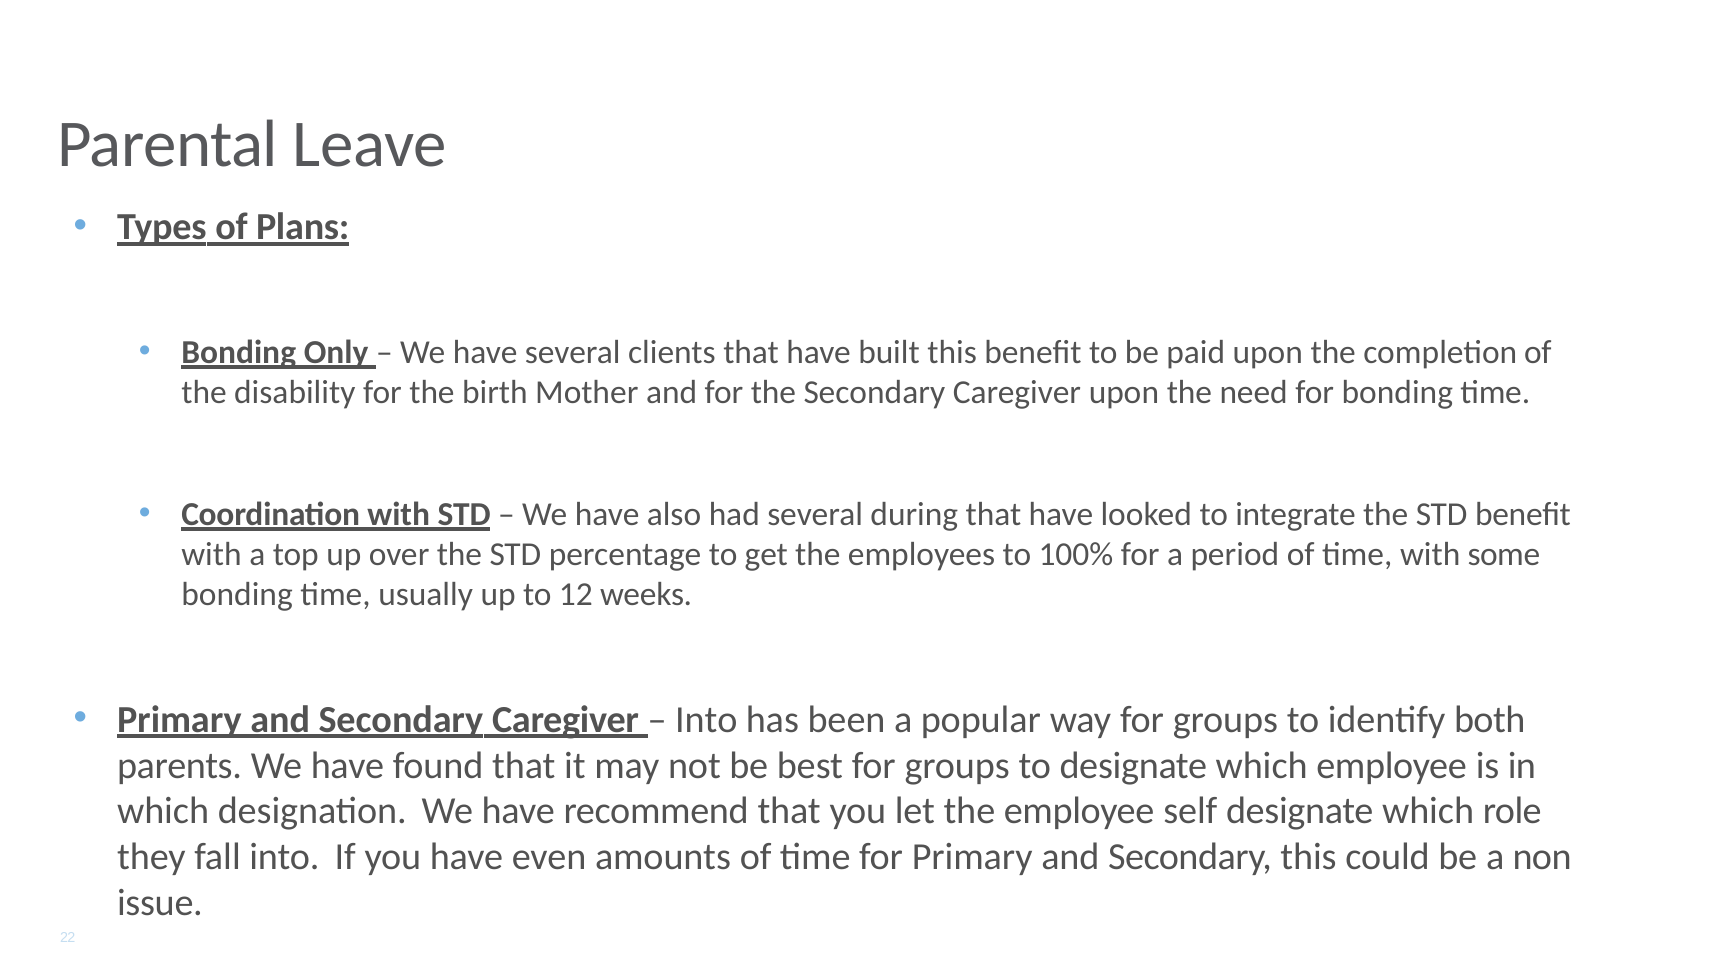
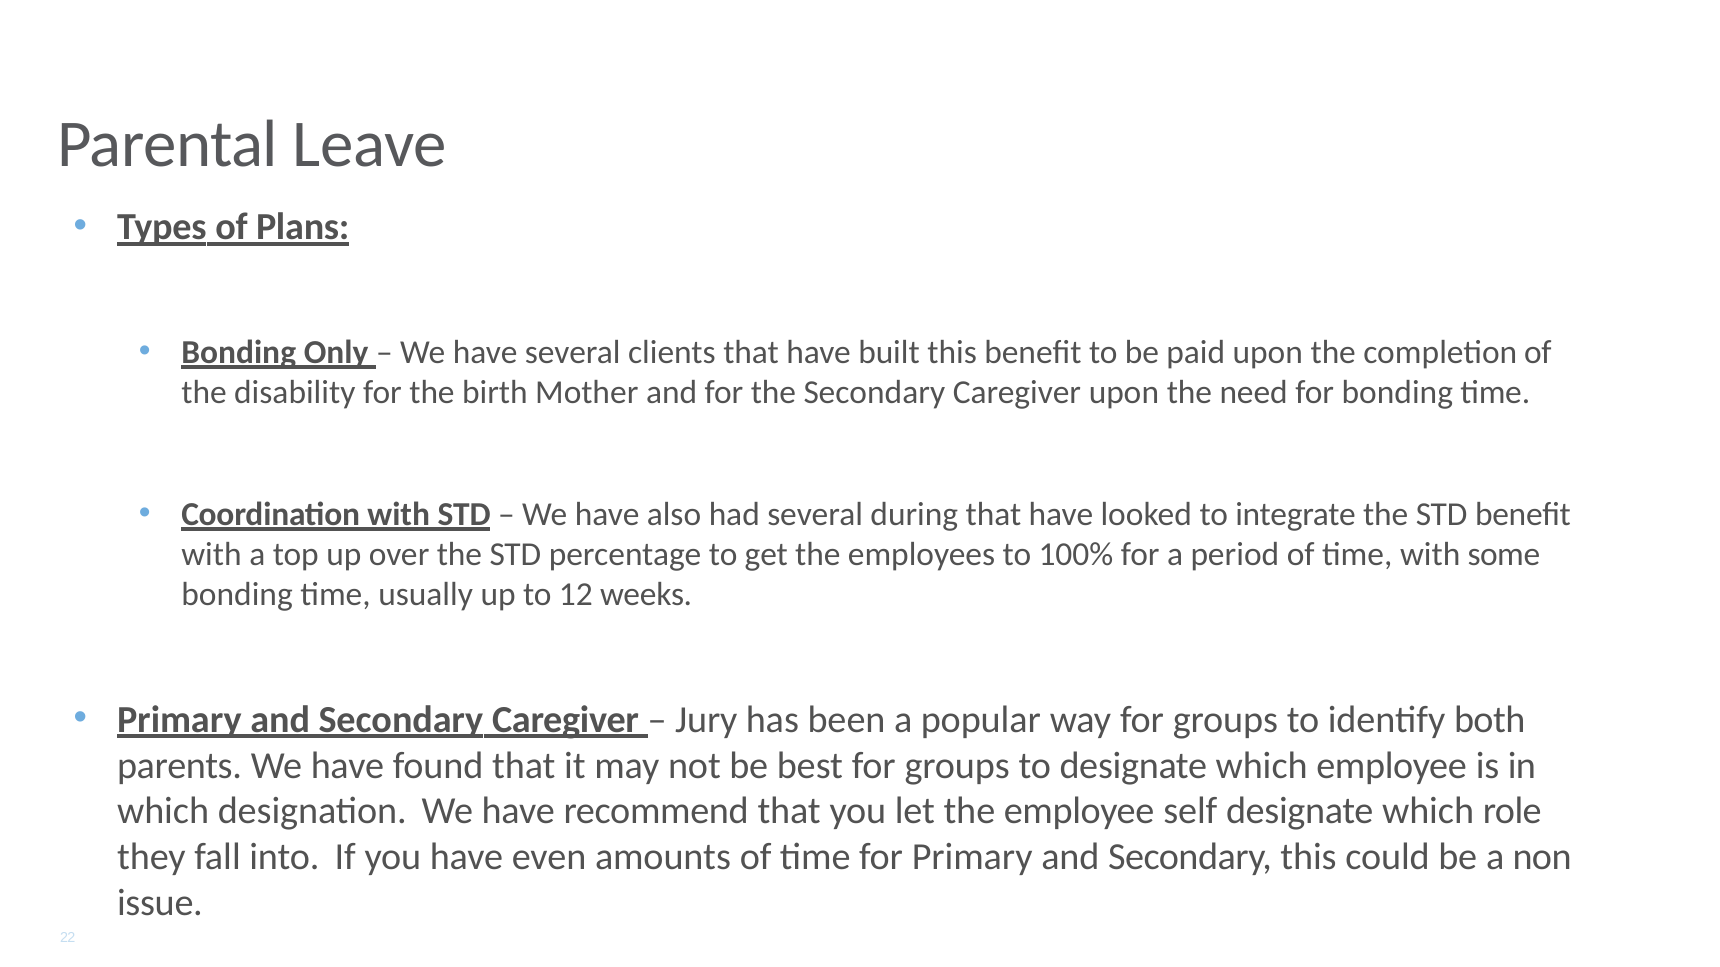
Into at (706, 720): Into -> Jury
